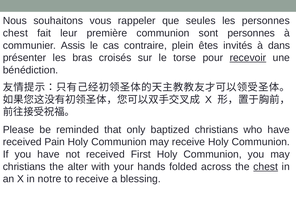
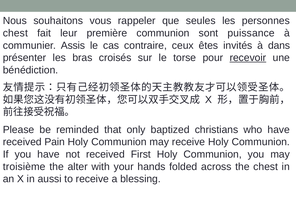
sont personnes: personnes -> puissance
plein: plein -> ceux
christians at (24, 167): christians -> troisième
chest at (266, 167) underline: present -> none
notre: notre -> aussi
